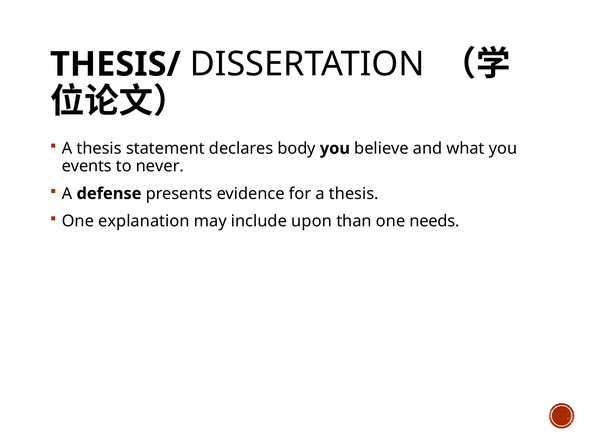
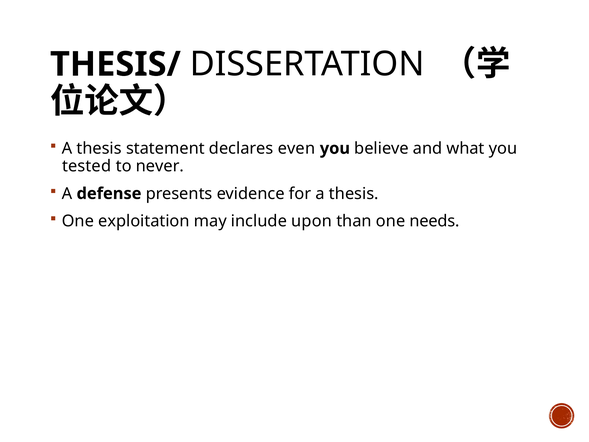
body: body -> even
events: events -> tested
explanation: explanation -> exploitation
